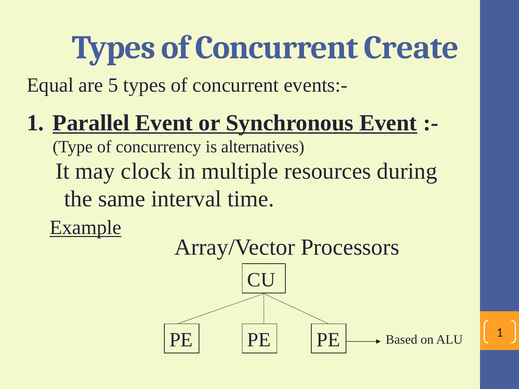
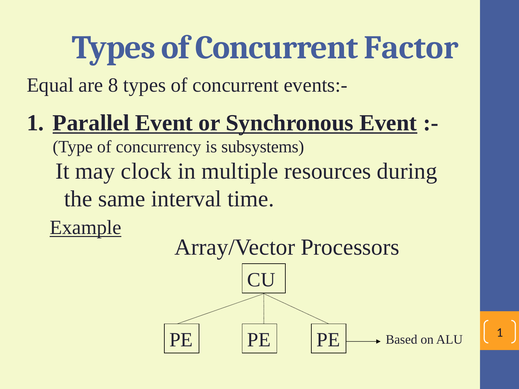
Create: Create -> Factor
5: 5 -> 8
alternatives: alternatives -> subsystems
